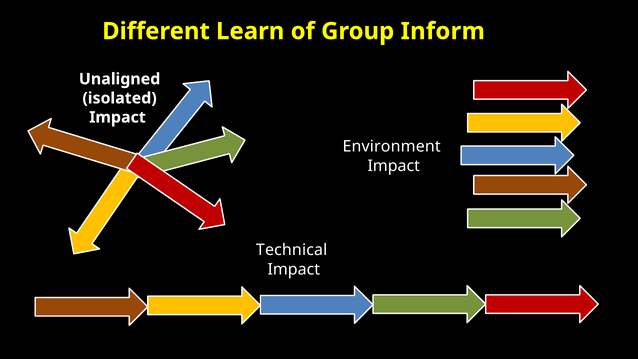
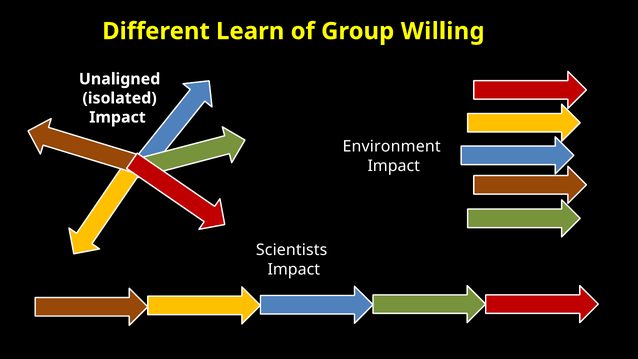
Inform: Inform -> Willing
Technical: Technical -> Scientists
